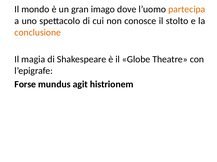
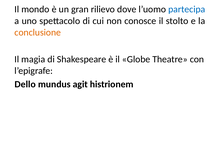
imago: imago -> rilievo
partecipa colour: orange -> blue
Forse: Forse -> Dello
